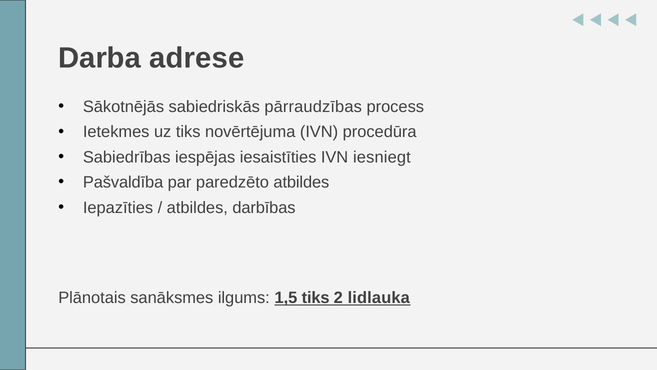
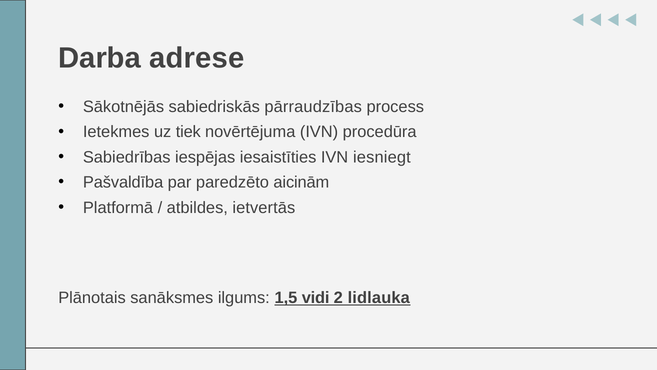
uz tiks: tiks -> tiek
paredzēto atbildes: atbildes -> aicinām
Iepazīties: Iepazīties -> Platformā
darbības: darbības -> ietvertās
1,5 tiks: tiks -> vidi
